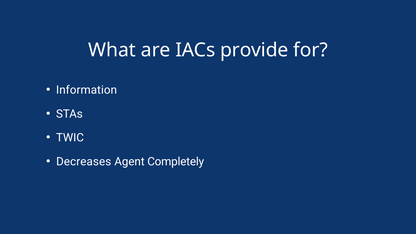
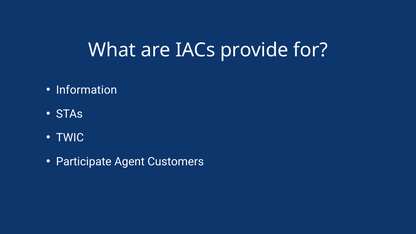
Decreases: Decreases -> Participate
Completely: Completely -> Customers
